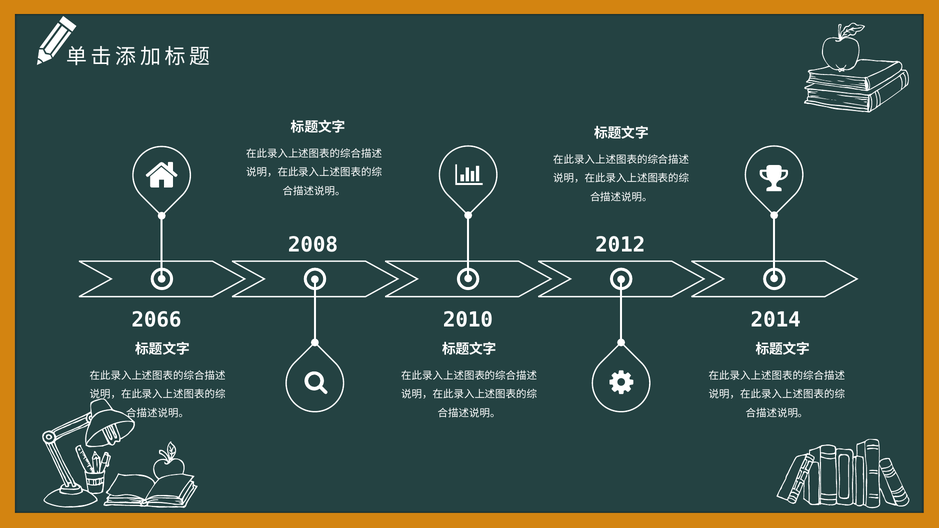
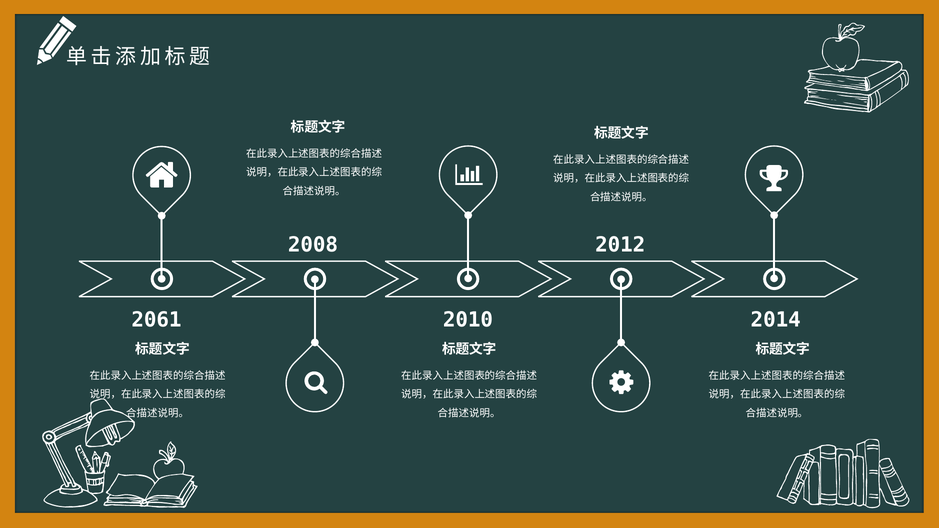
2066: 2066 -> 2061
